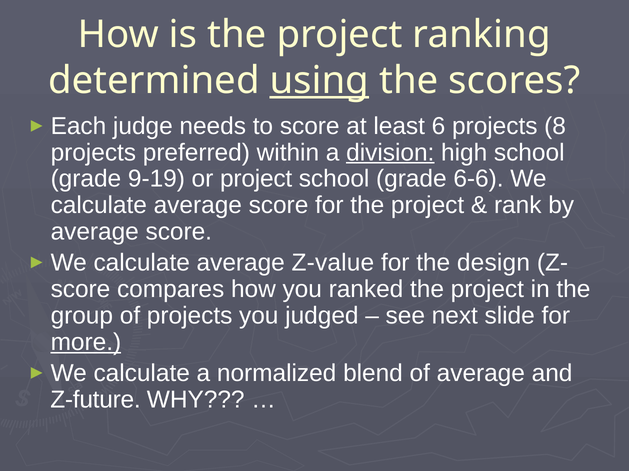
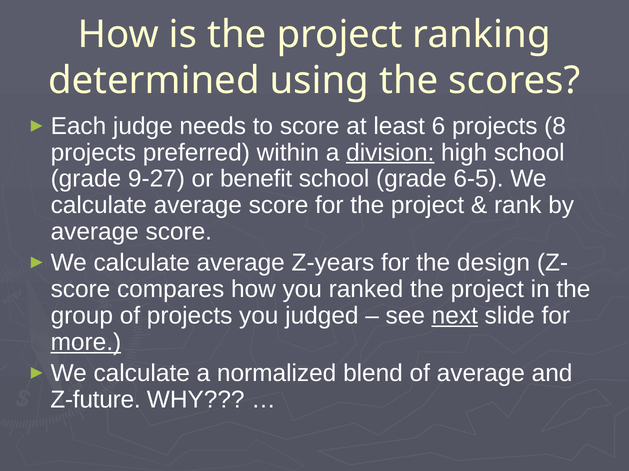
using underline: present -> none
9-19: 9-19 -> 9-27
or project: project -> benefit
6-6: 6-6 -> 6-5
Z-value: Z-value -> Z-years
next underline: none -> present
